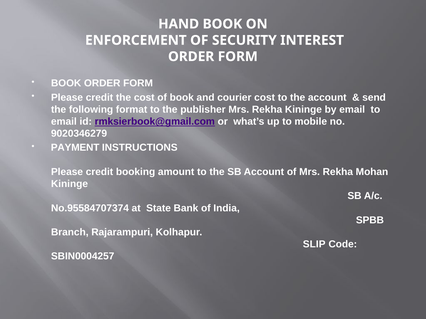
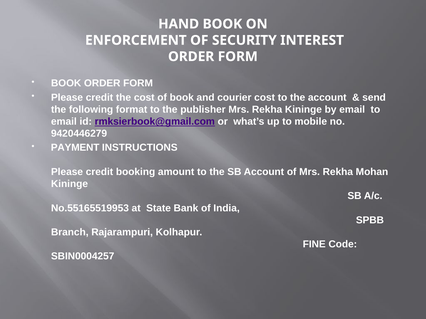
9020346279: 9020346279 -> 9420446279
No.95584707374: No.95584707374 -> No.55165519953
SLIP: SLIP -> FINE
